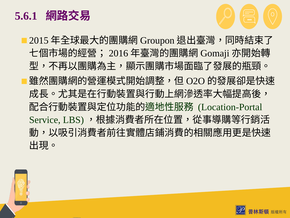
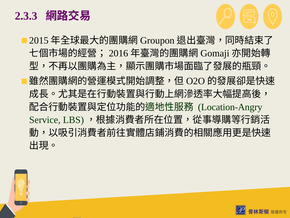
5.6.1: 5.6.1 -> 2.3.3
Location-Portal: Location-Portal -> Location-Angry
